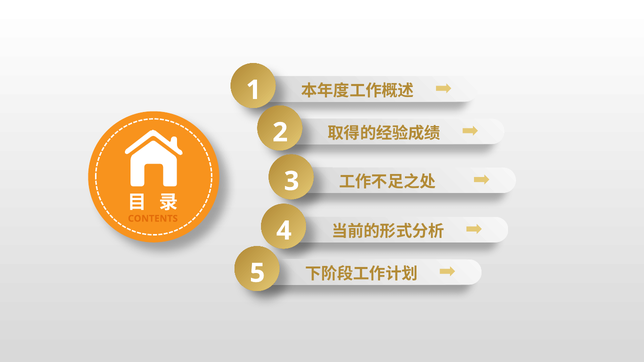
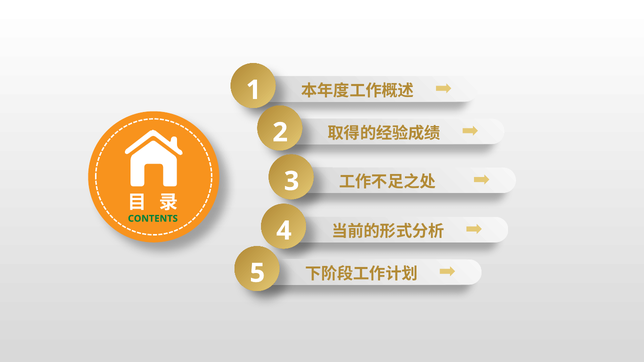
CONTENTS colour: orange -> green
